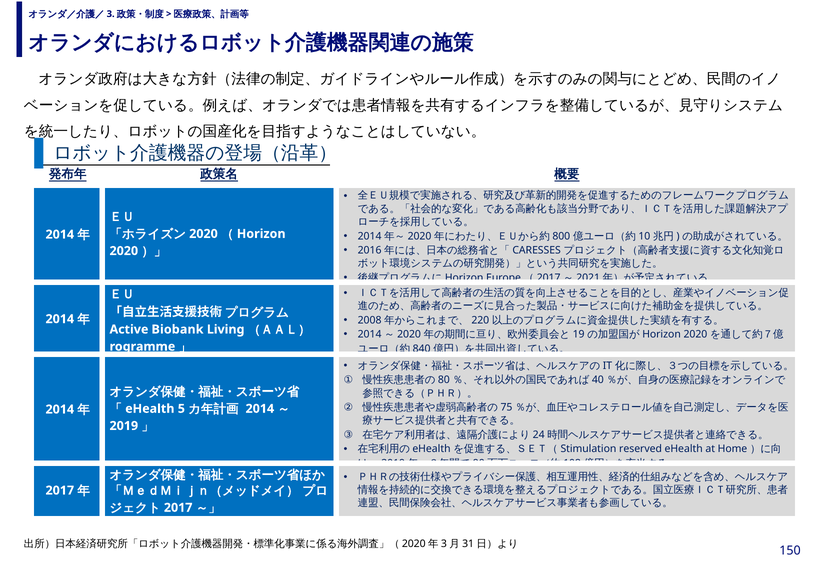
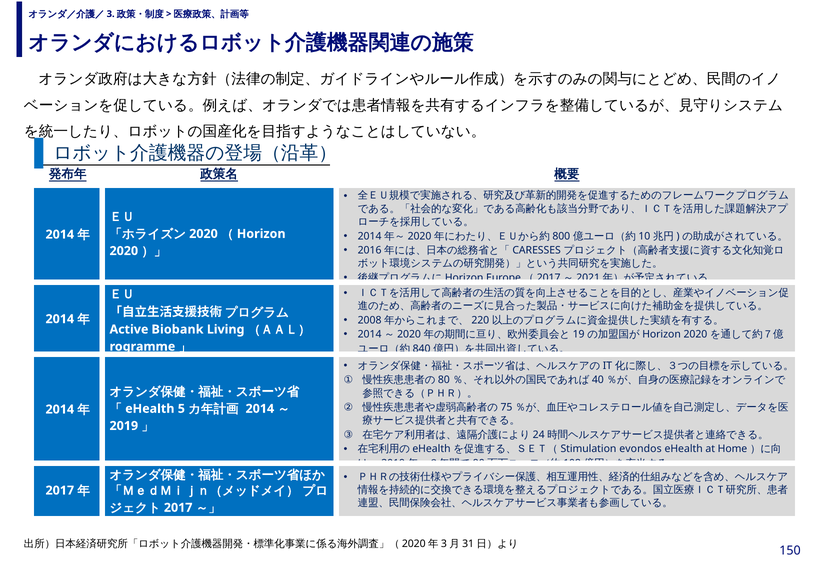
reserved: reserved -> evondos
